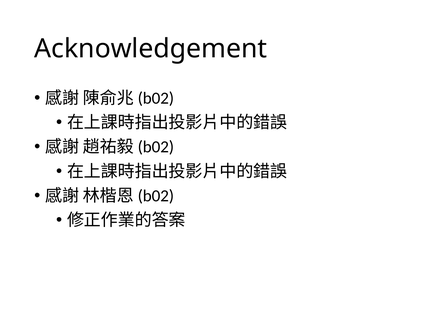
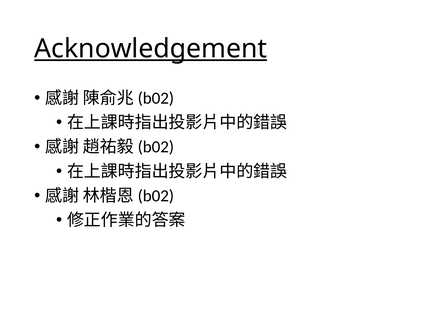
Acknowledgement underline: none -> present
